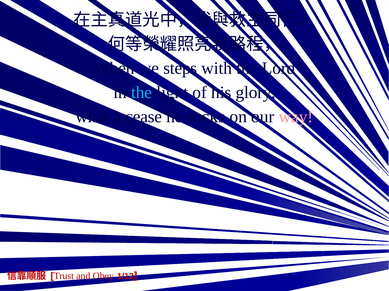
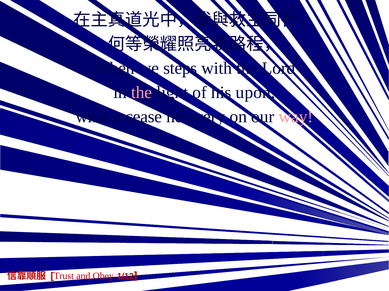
the at (142, 93) colour: light blue -> pink
glory: glory -> upon
rocks: rocks -> every
